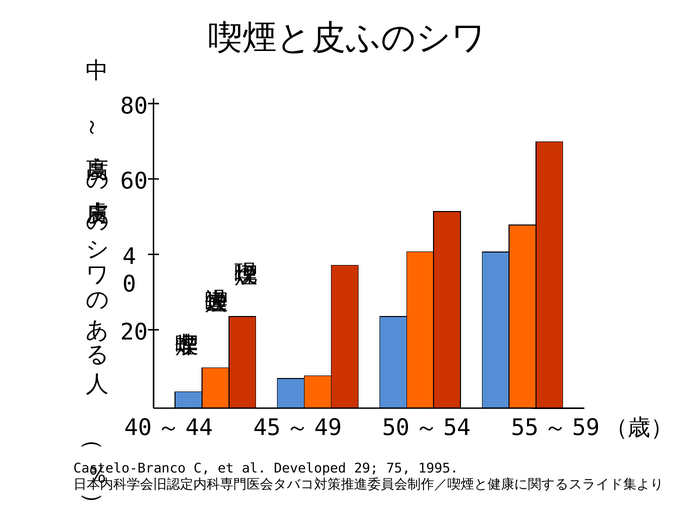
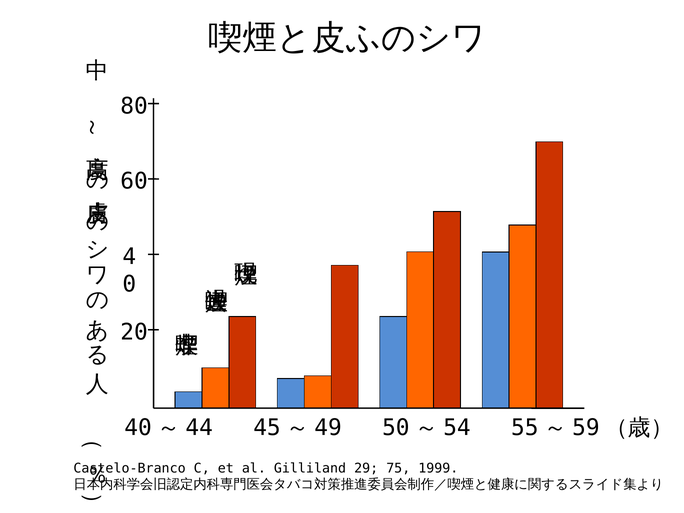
Developed: Developed -> Gilliland
1995: 1995 -> 1999
